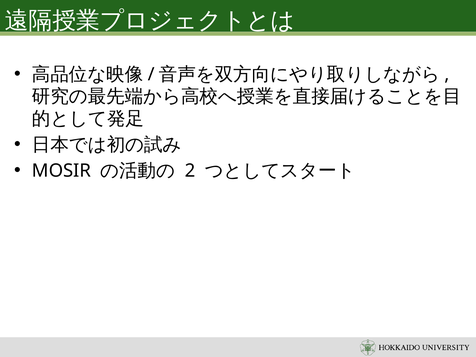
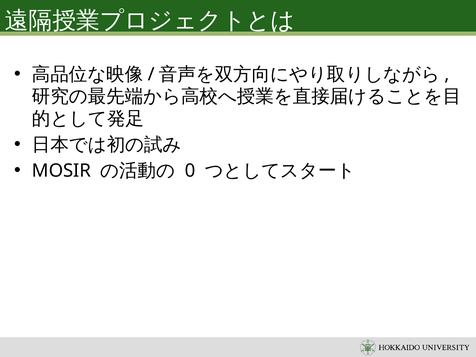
2: 2 -> 0
